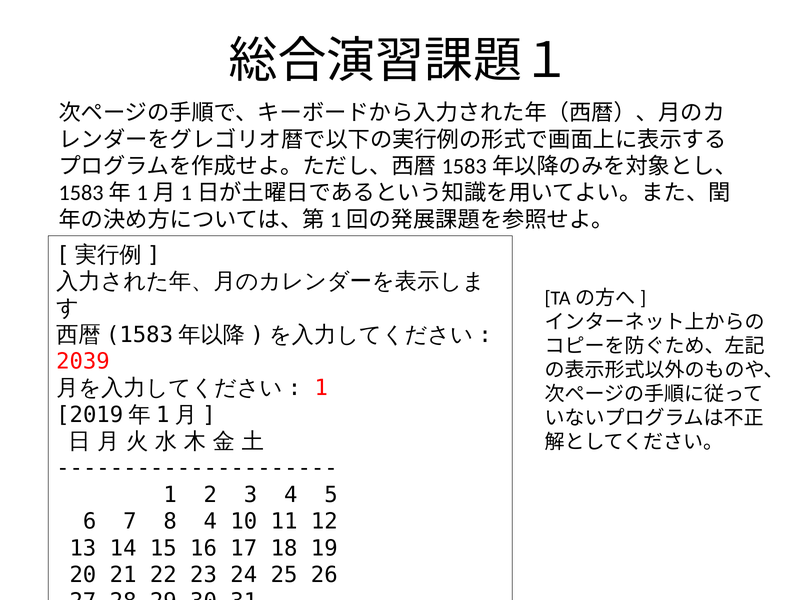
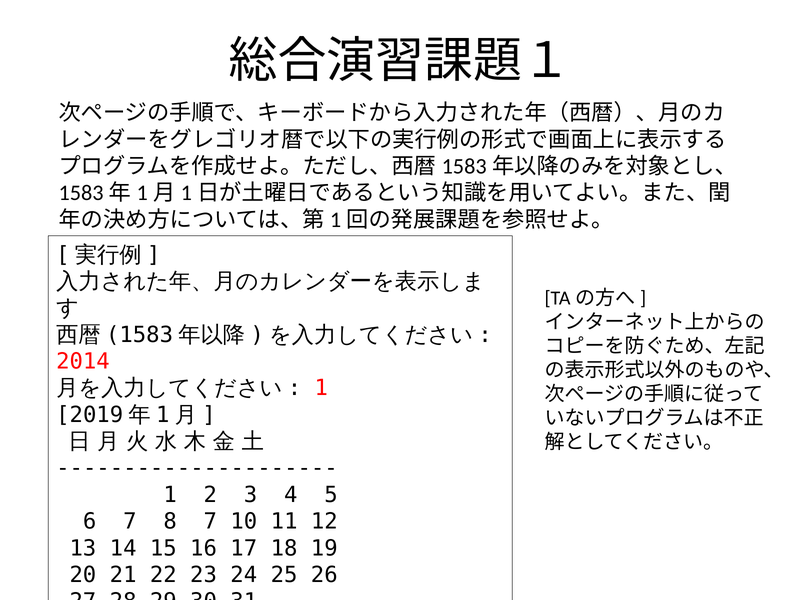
2039: 2039 -> 2014
8 4: 4 -> 7
